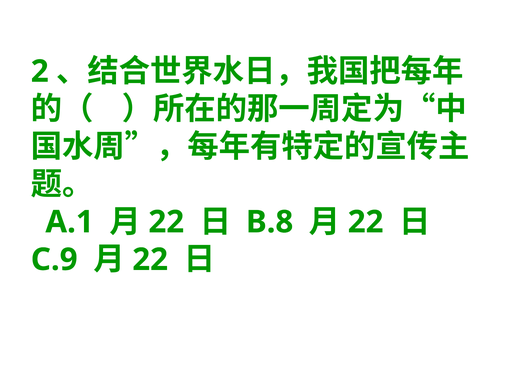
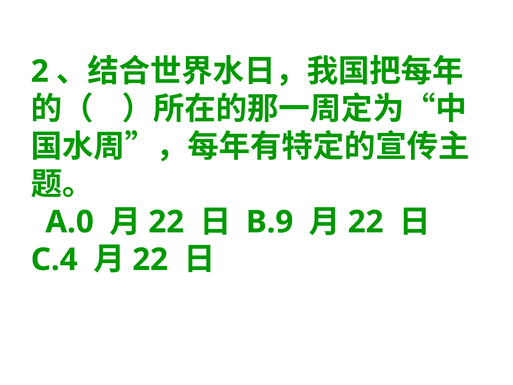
A.1: A.1 -> A.0
B.8: B.8 -> B.9
C.9: C.9 -> C.4
